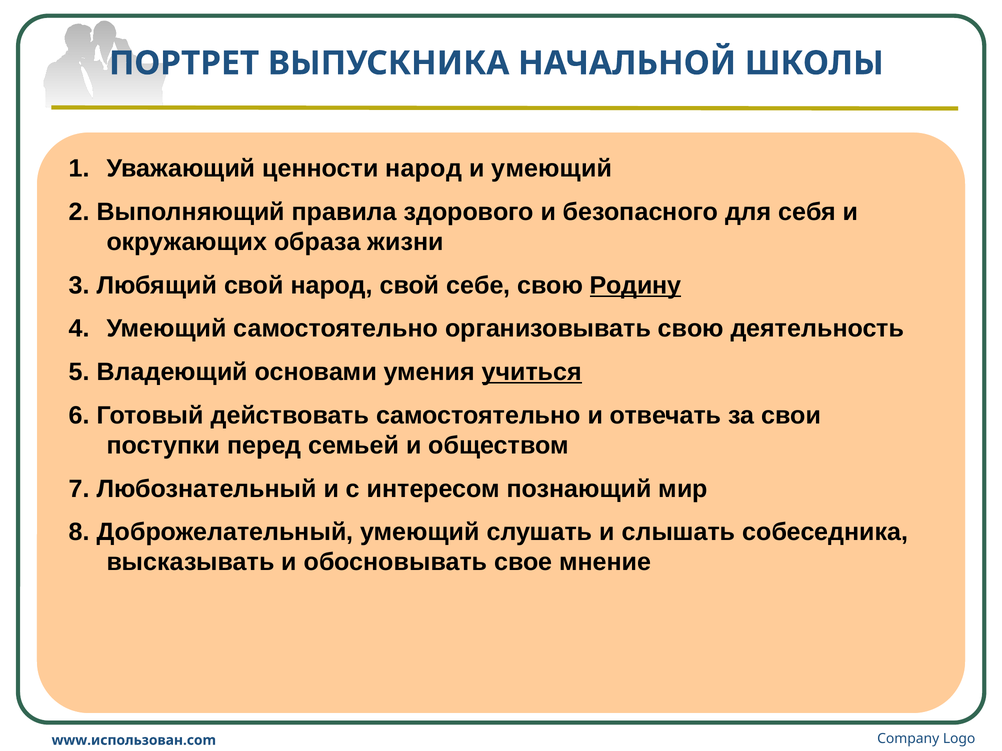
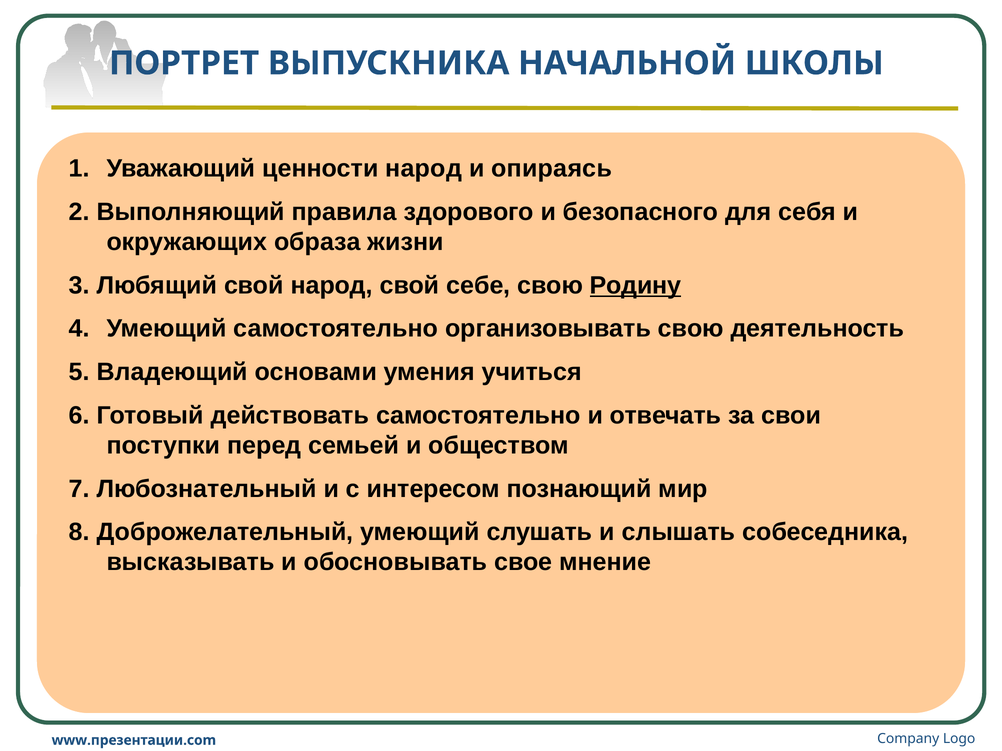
и умеющий: умеющий -> опираясь
учиться underline: present -> none
www.использован.com: www.использован.com -> www.презентации.com
